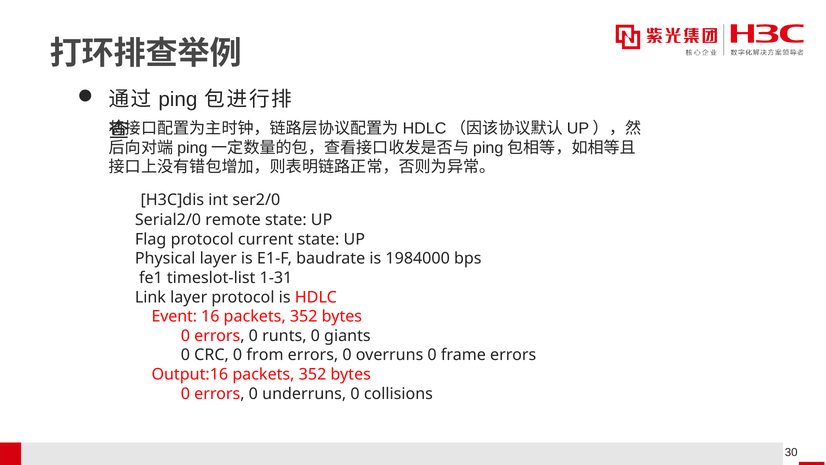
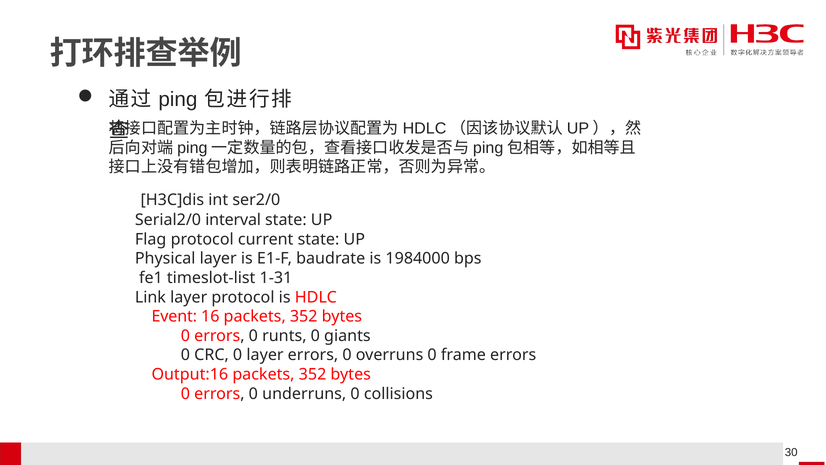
remote: remote -> interval
0 from: from -> layer
